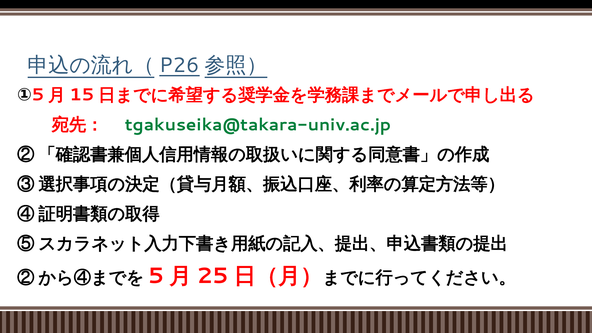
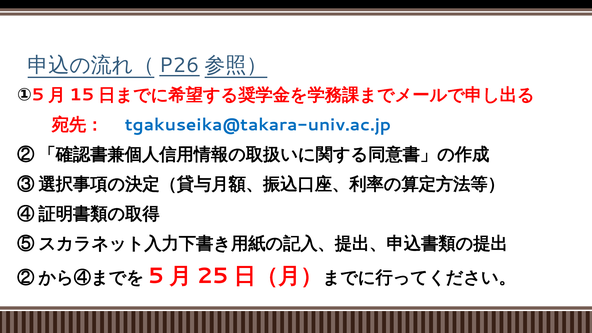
tgakuseika@takara-univ.ac.jp colour: green -> blue
